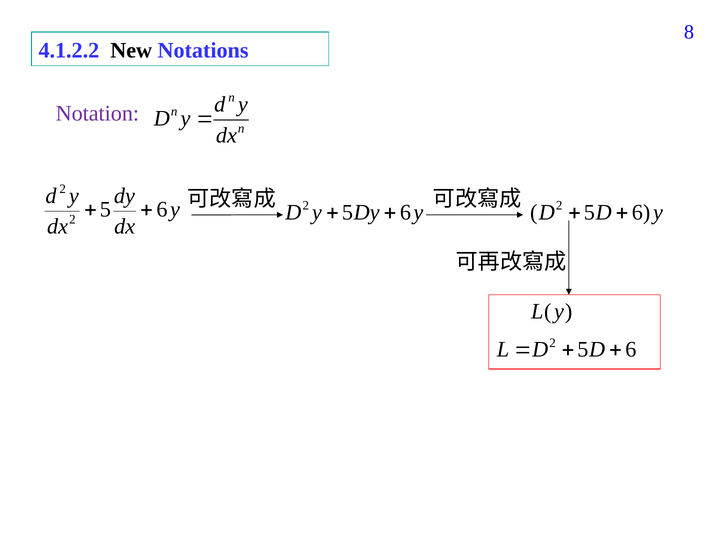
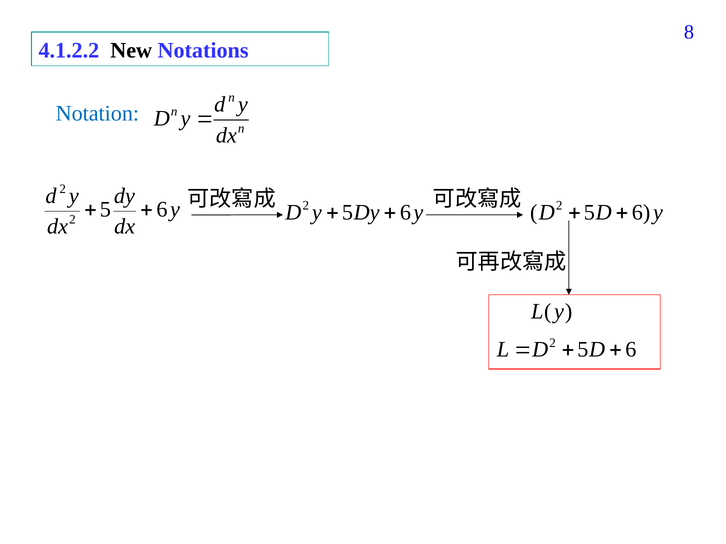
Notation colour: purple -> blue
